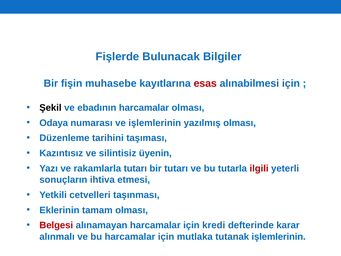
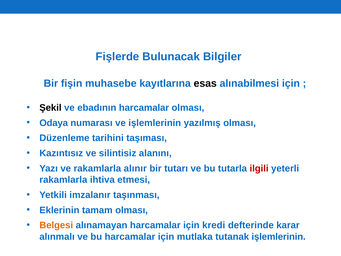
esas colour: red -> black
üyenin: üyenin -> alanını
rakamlarla tutarı: tutarı -> alınır
sonuçların at (63, 180): sonuçların -> rakamlarla
cetvelleri: cetvelleri -> imzalanır
Belgesi colour: red -> orange
